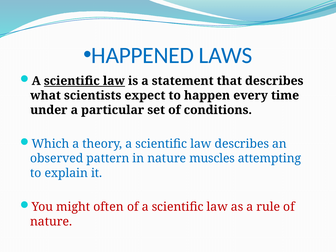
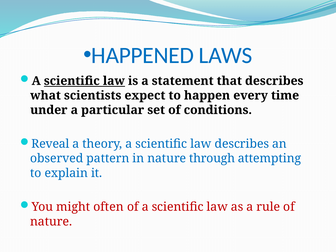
Which: Which -> Reveal
muscles: muscles -> through
